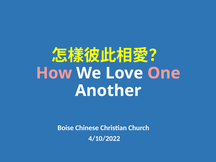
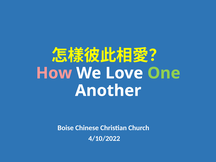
One colour: pink -> light green
